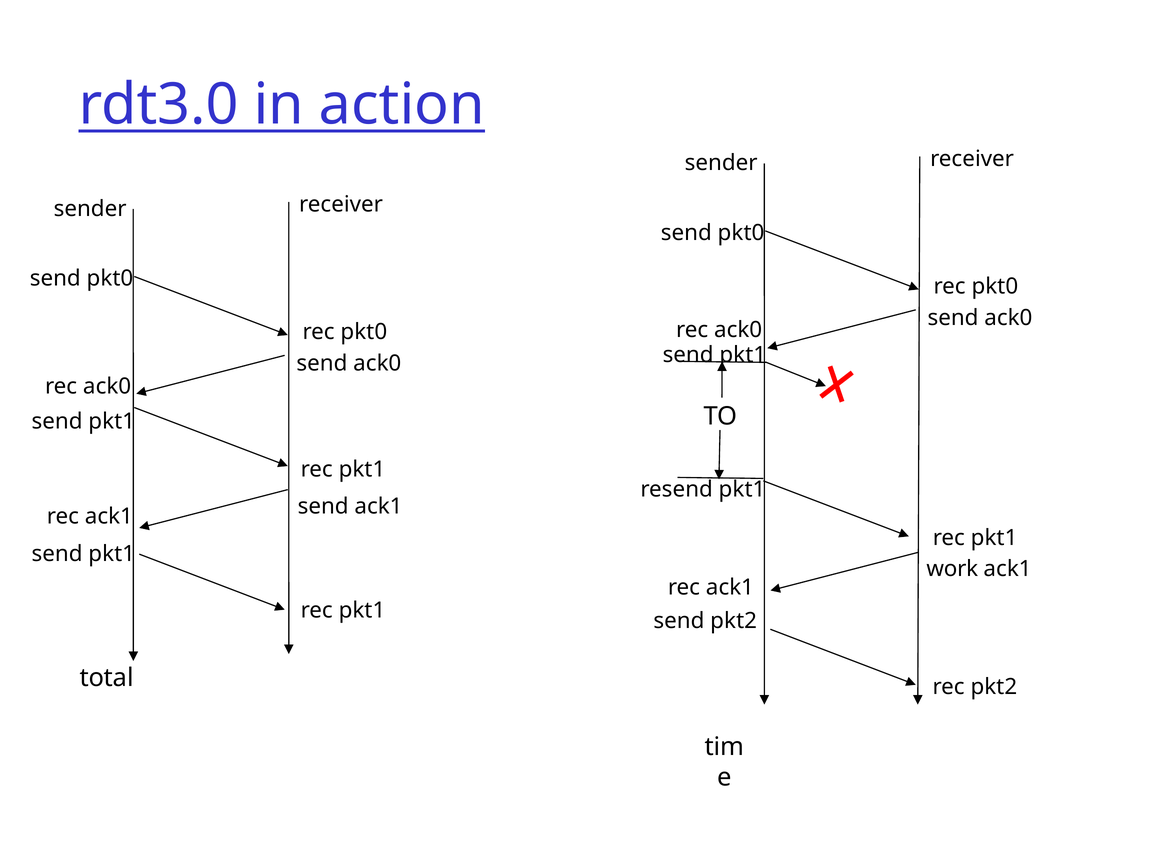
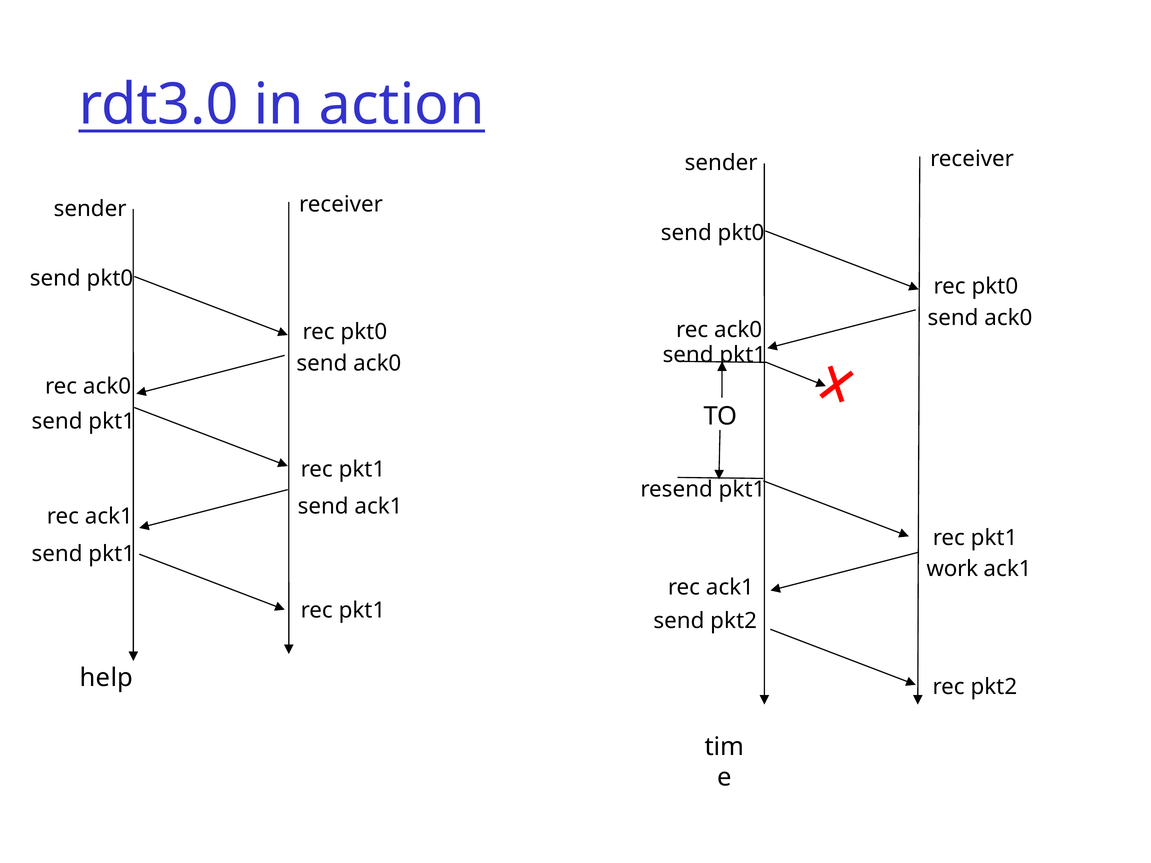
total: total -> help
